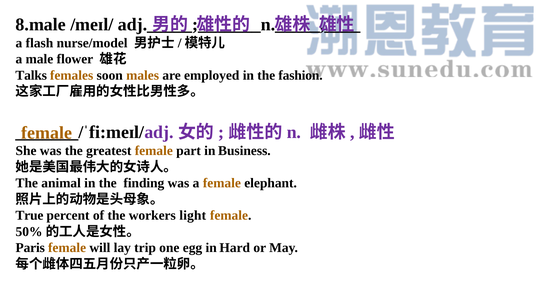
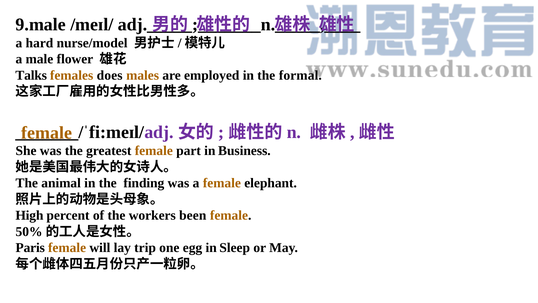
8.male: 8.male -> 9.male
flash: flash -> hard
soon: soon -> does
fashion: fashion -> formal
True: True -> High
light: light -> been
Hard: Hard -> Sleep
